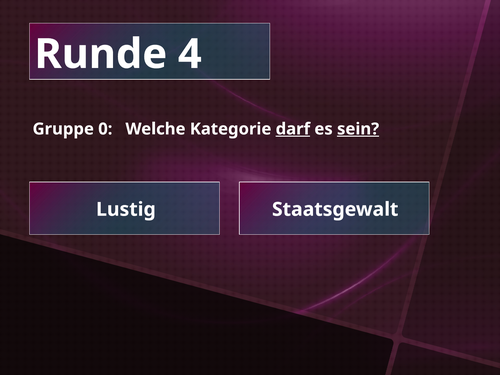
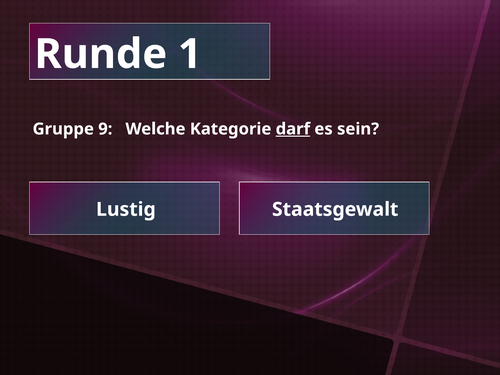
4: 4 -> 1
0: 0 -> 9
sein underline: present -> none
